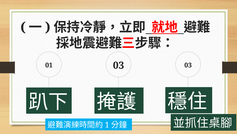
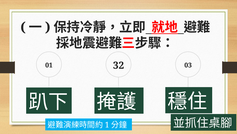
01 03: 03 -> 32
